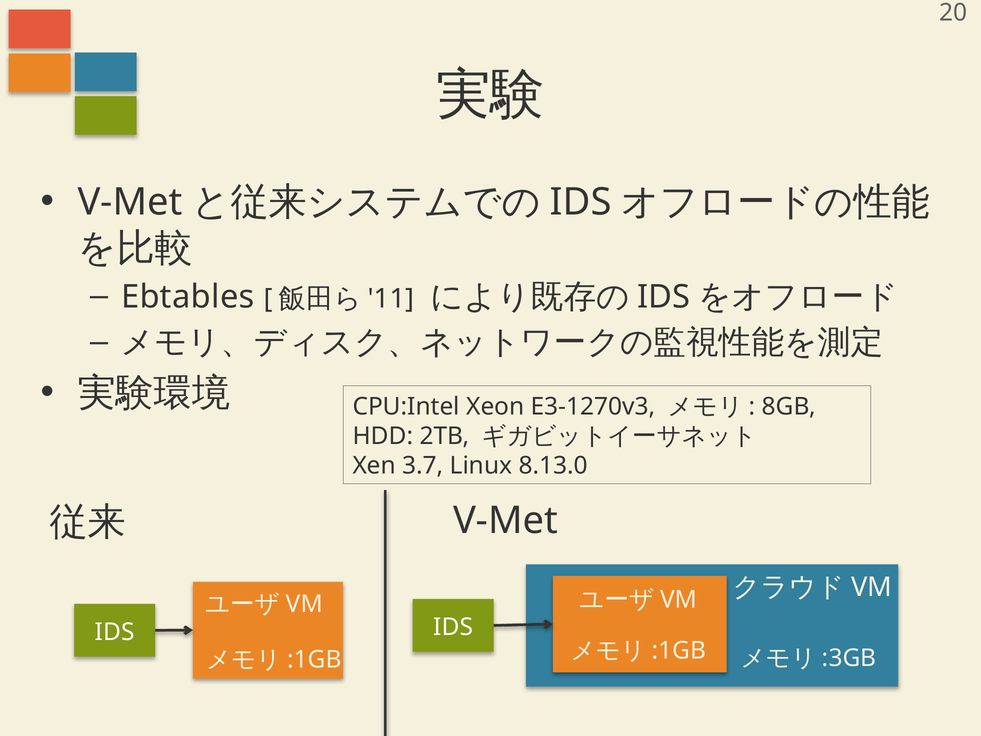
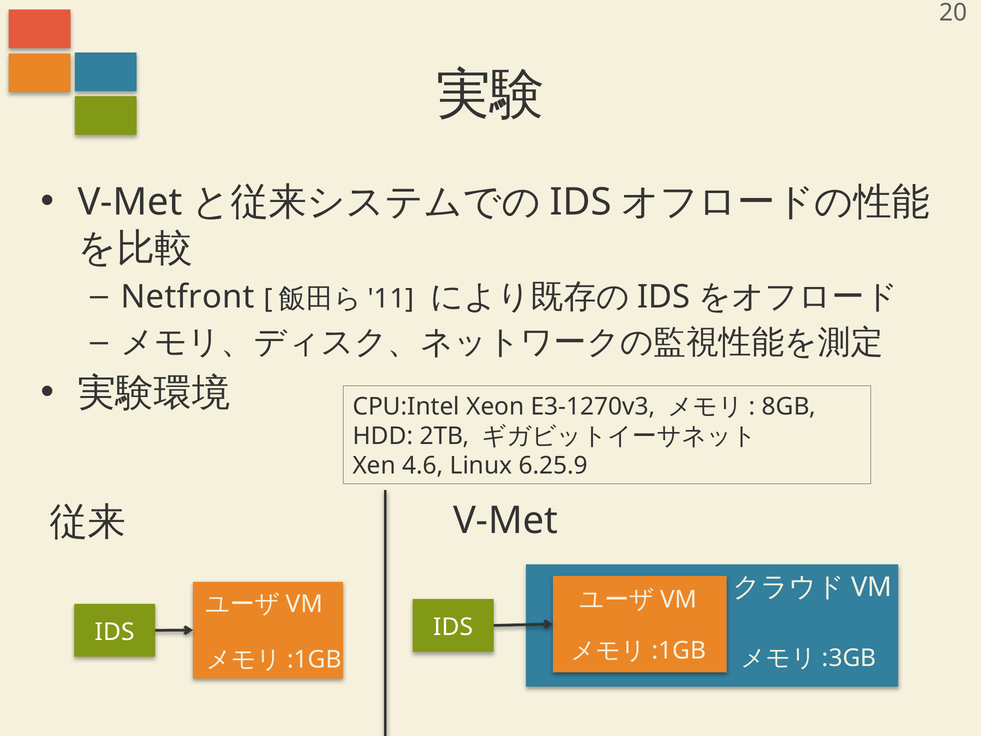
Ebtables: Ebtables -> Netfront
3.7: 3.7 -> 4.6
8.13.0: 8.13.0 -> 6.25.9
